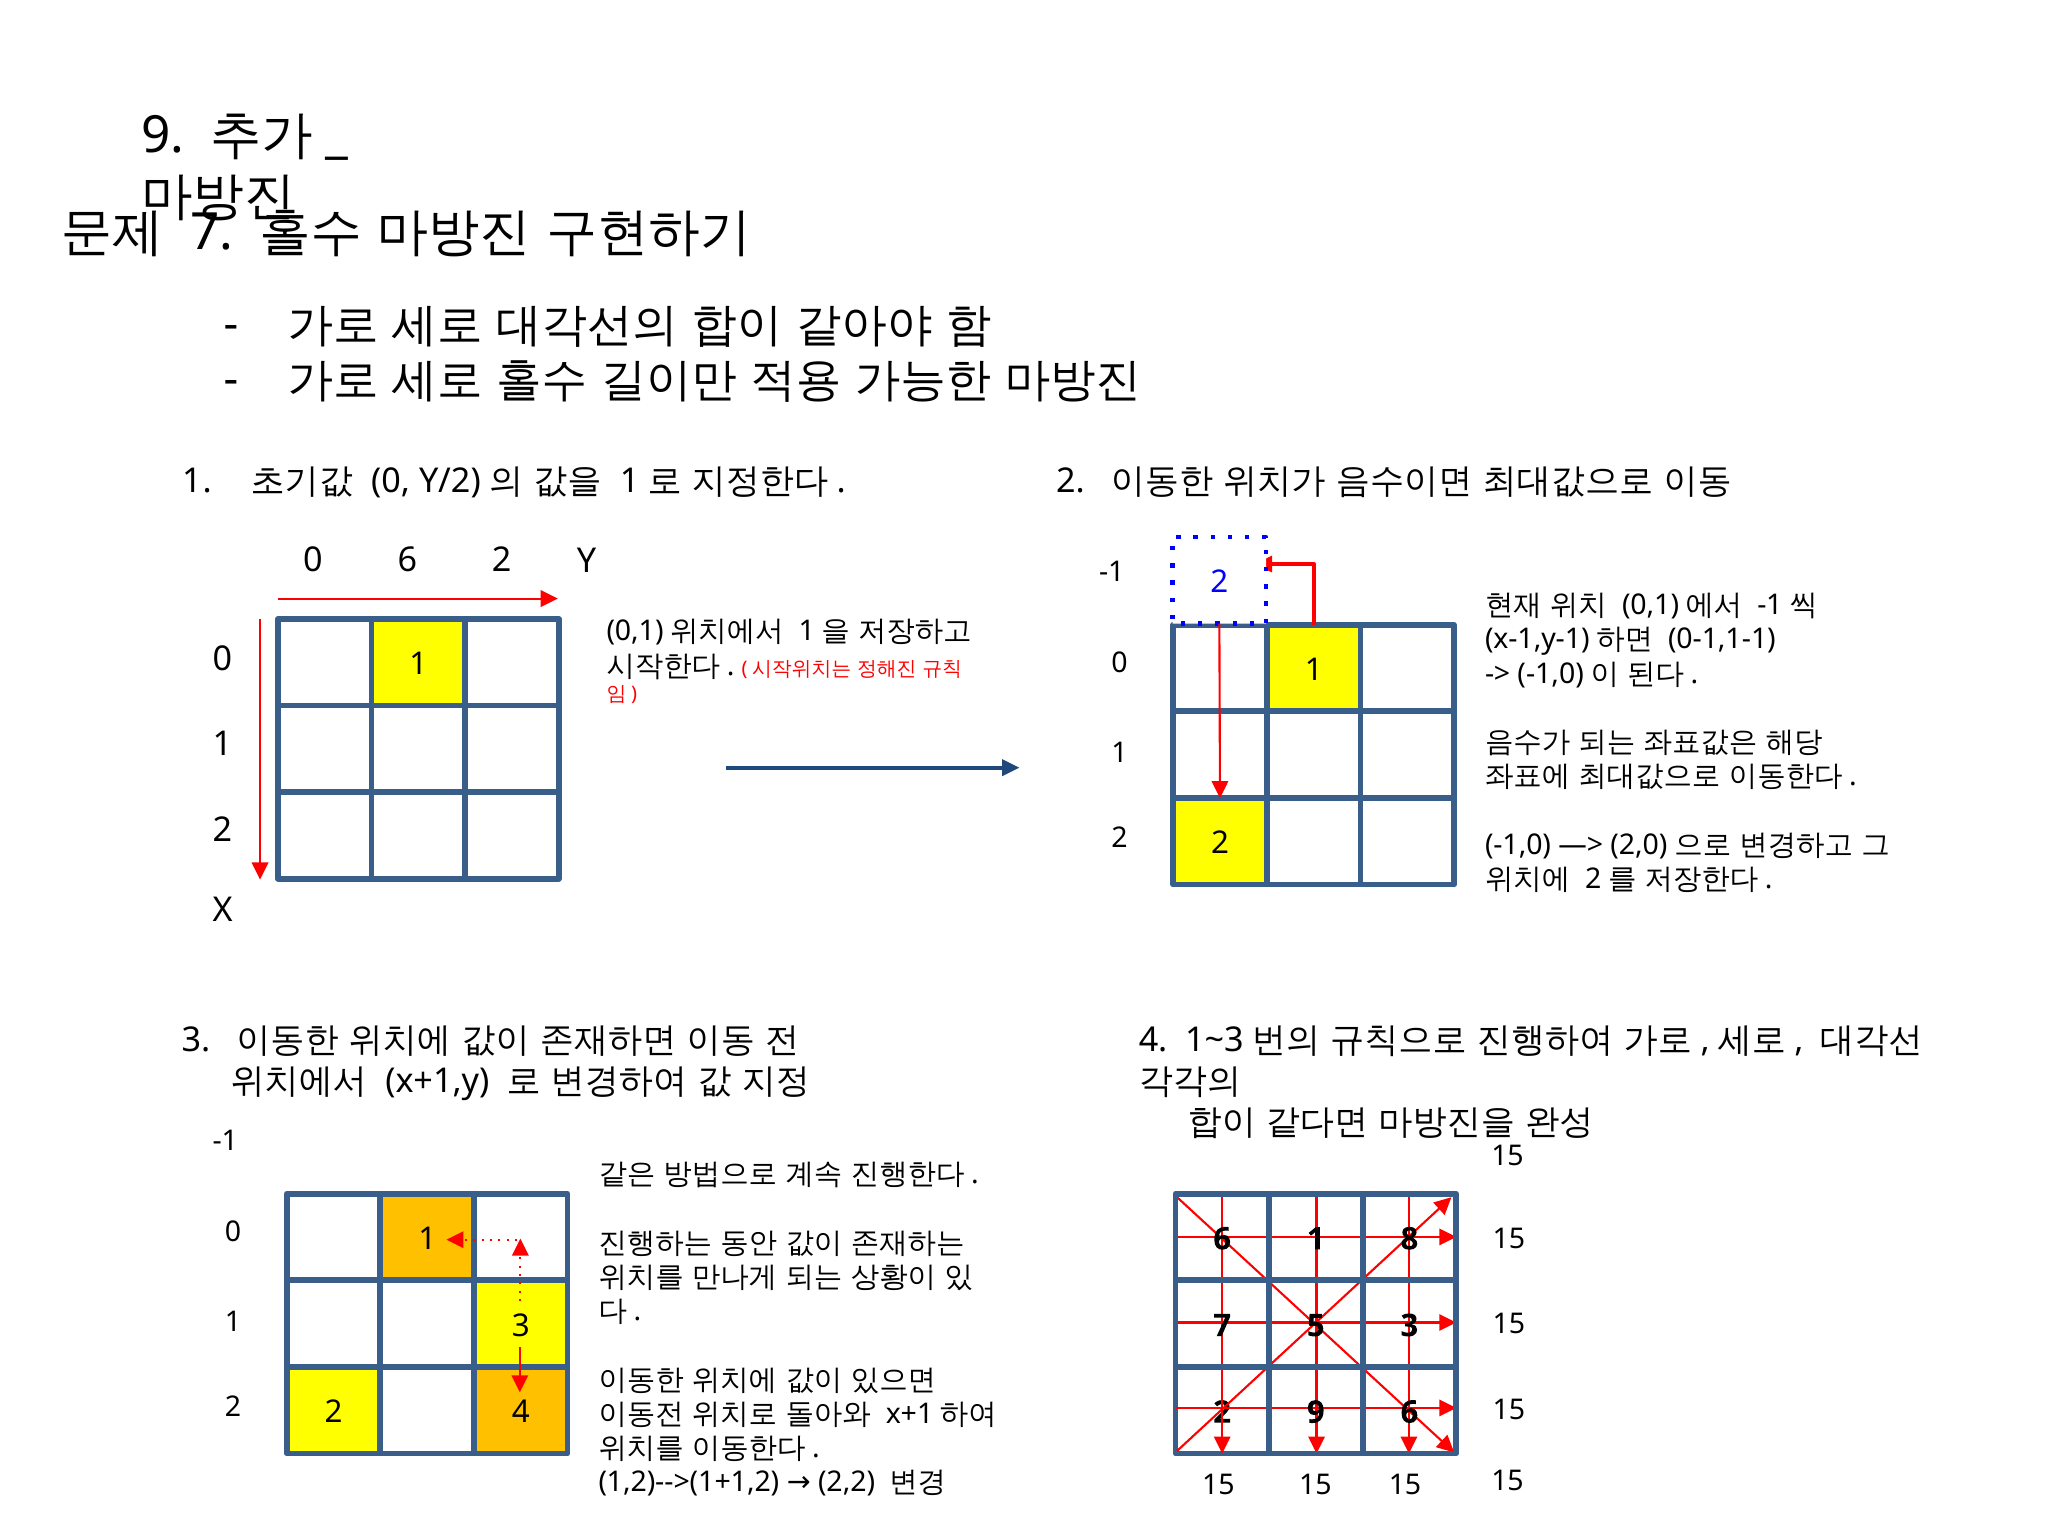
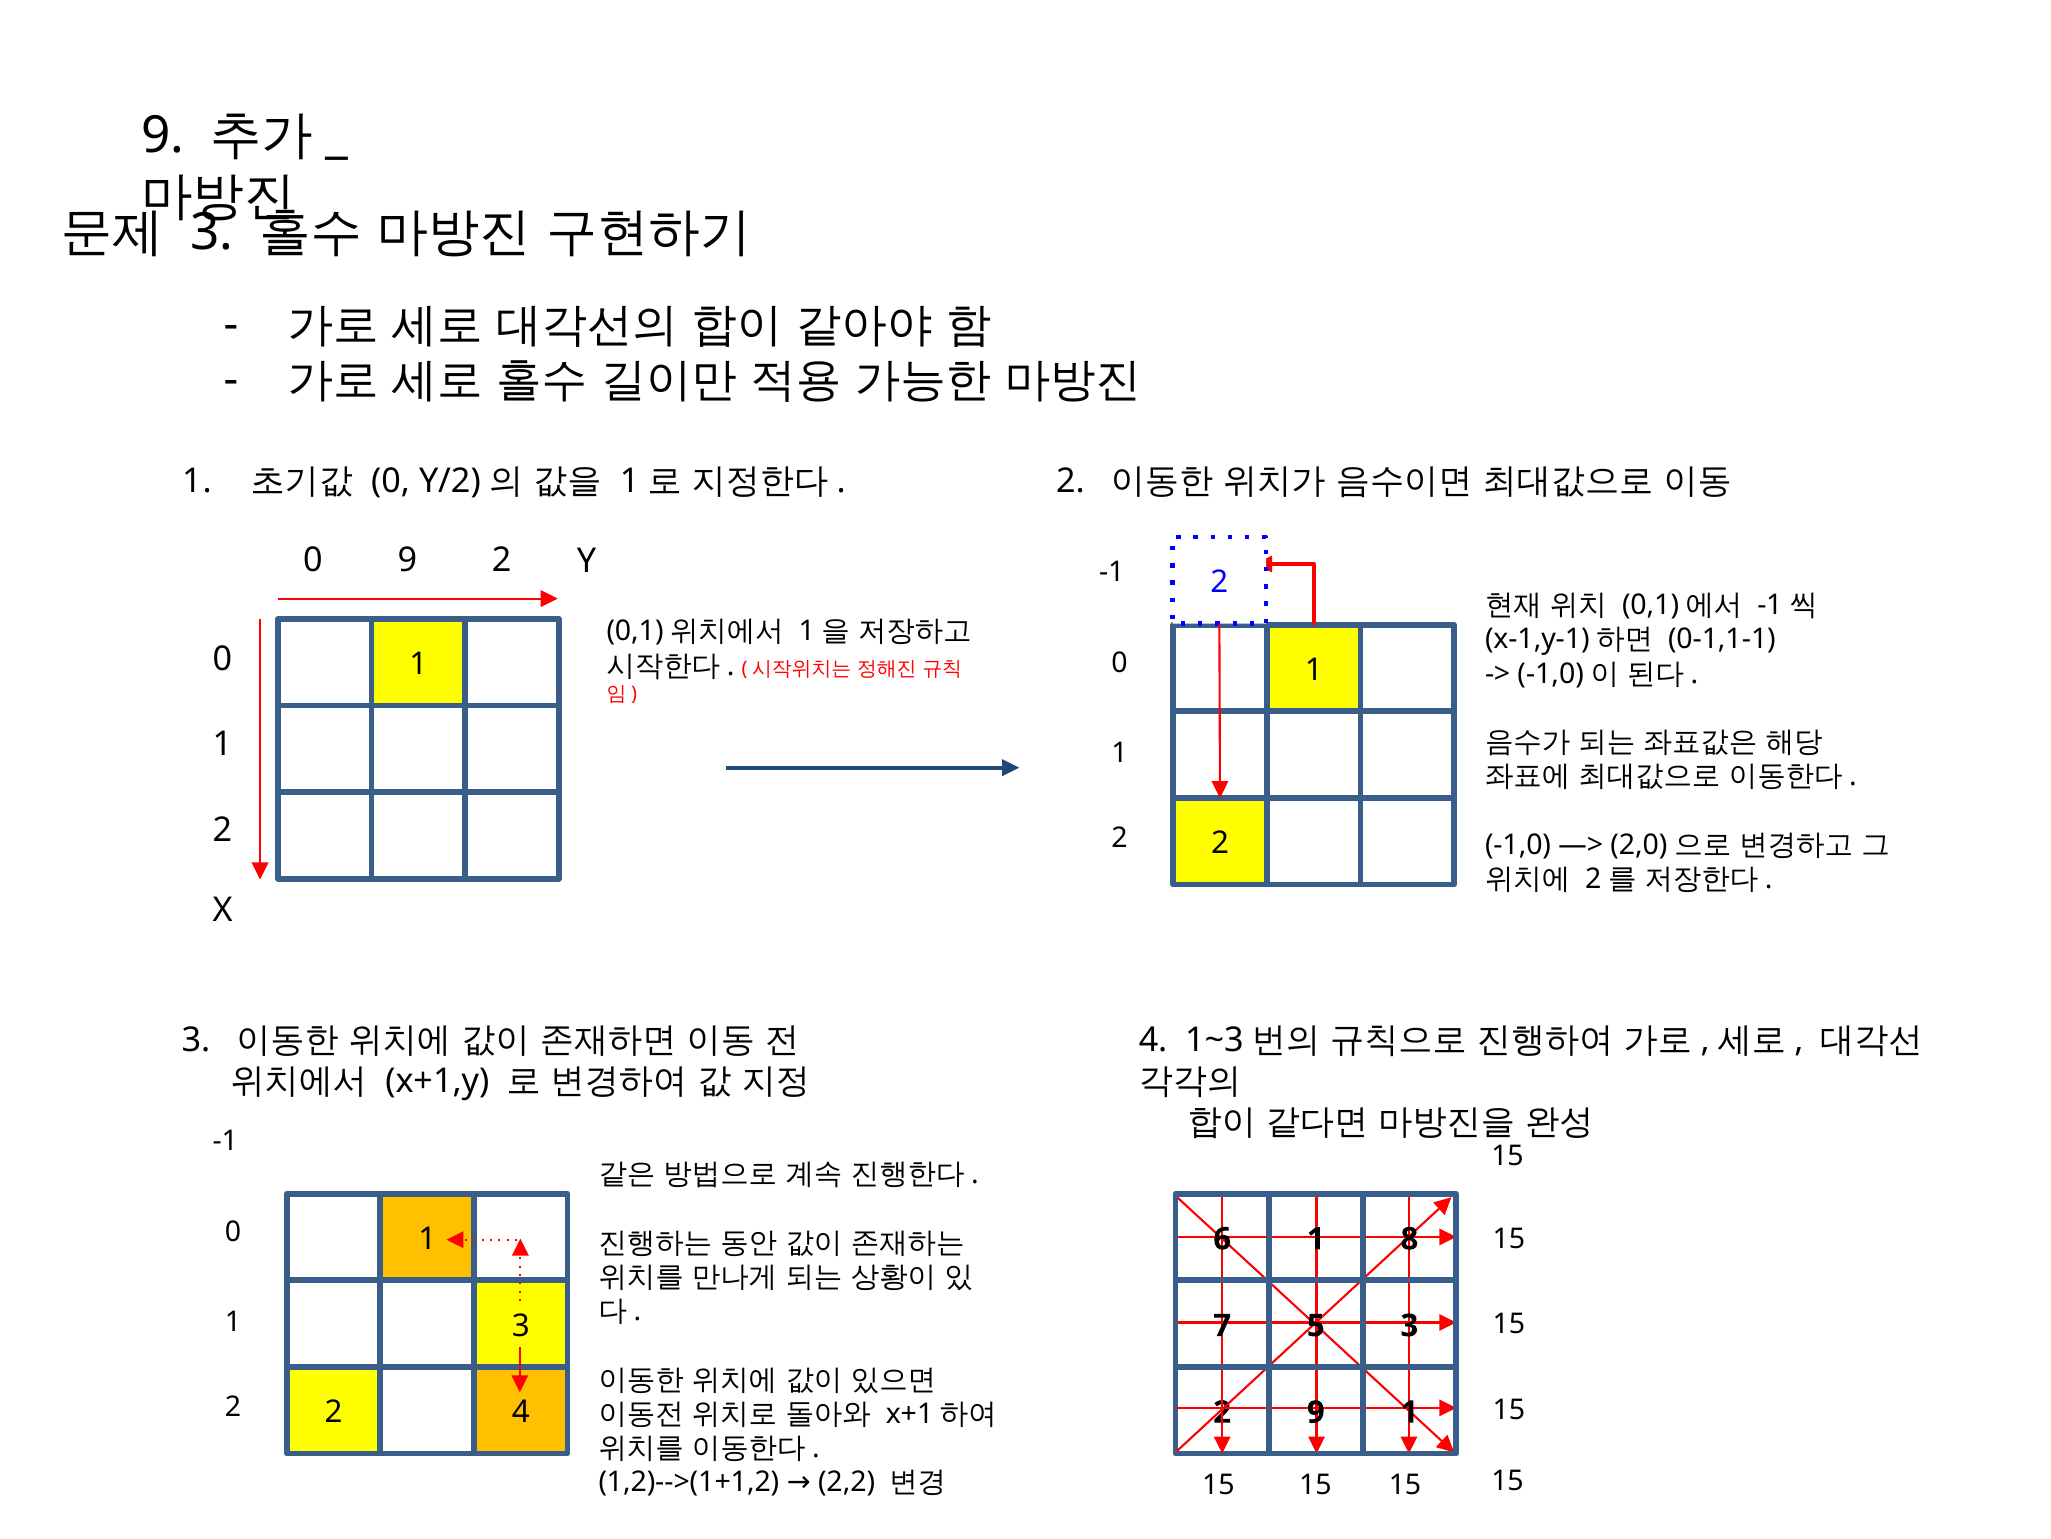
7 at (212, 232): 7 -> 3
0 6: 6 -> 9
9 6: 6 -> 1
